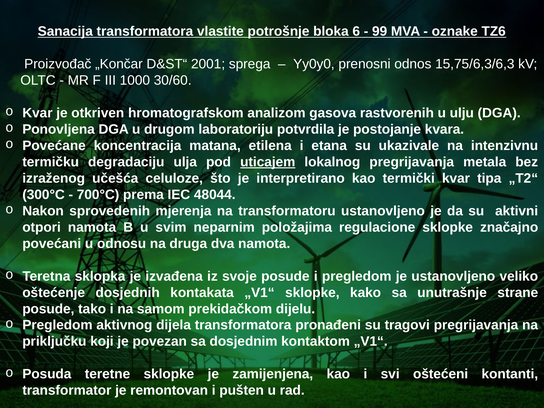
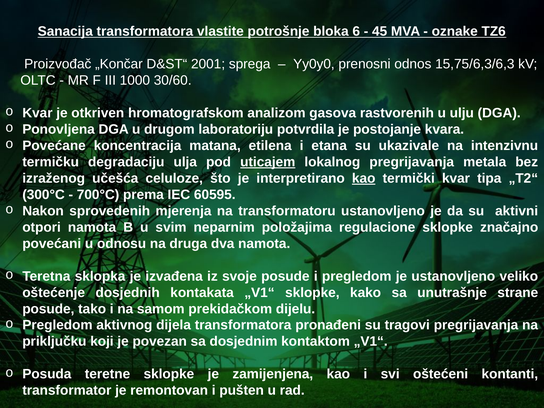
99: 99 -> 45
kao at (364, 178) underline: none -> present
48044: 48044 -> 60595
